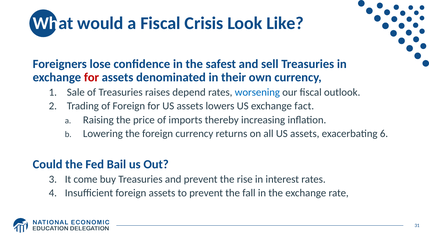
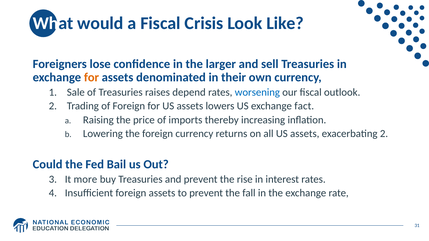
safest: safest -> larger
for at (91, 78) colour: red -> orange
exacerbating 6: 6 -> 2
come: come -> more
